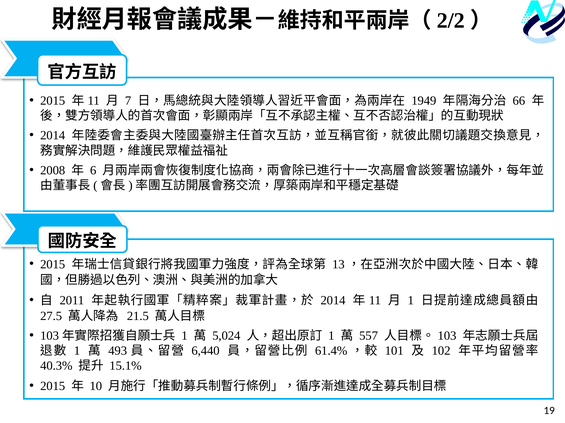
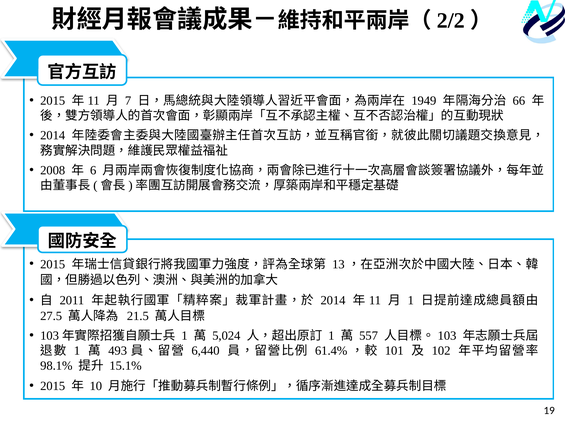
40.3%: 40.3% -> 98.1%
